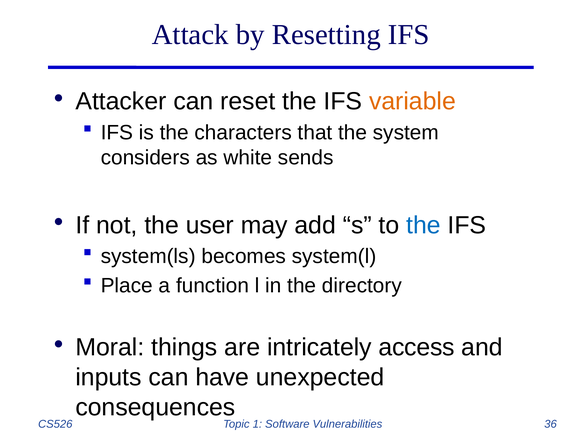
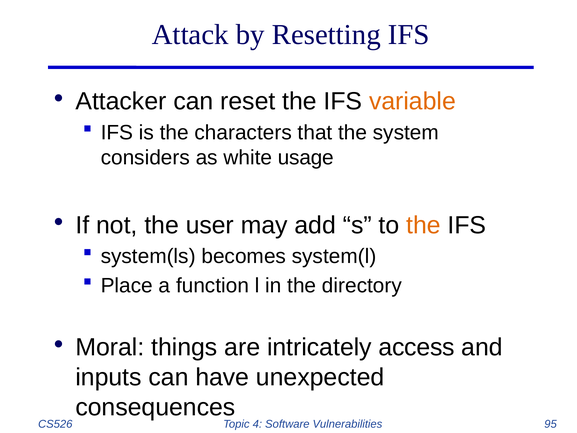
sends: sends -> usage
the at (423, 225) colour: blue -> orange
1: 1 -> 4
36: 36 -> 95
